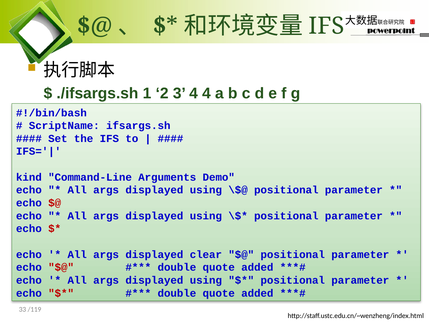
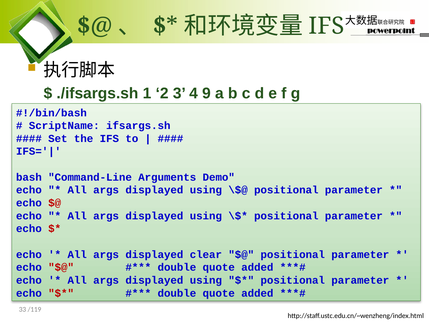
4 4: 4 -> 9
kind: kind -> bash
